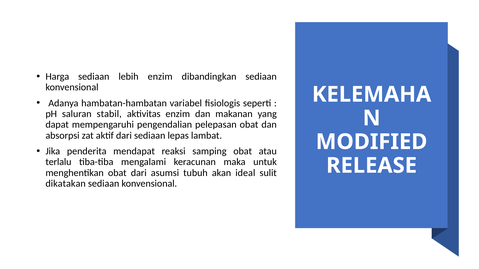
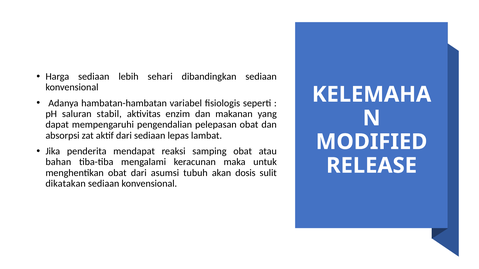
lebih enzim: enzim -> sehari
terlalu: terlalu -> bahan
ideal: ideal -> dosis
